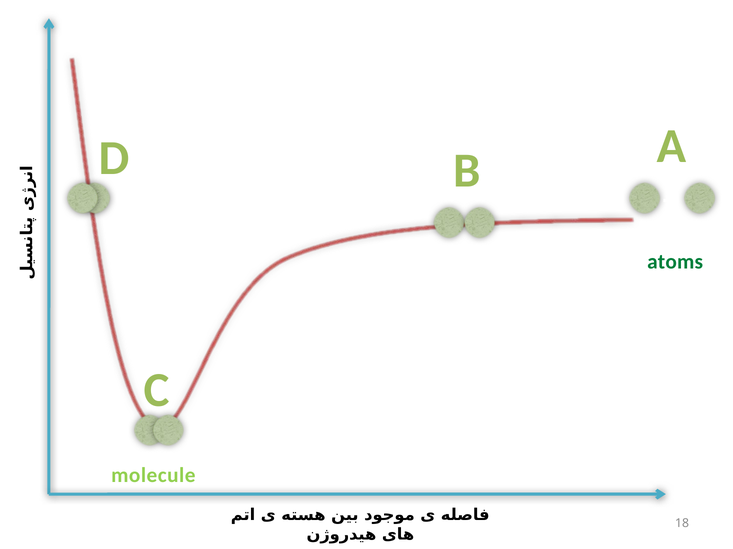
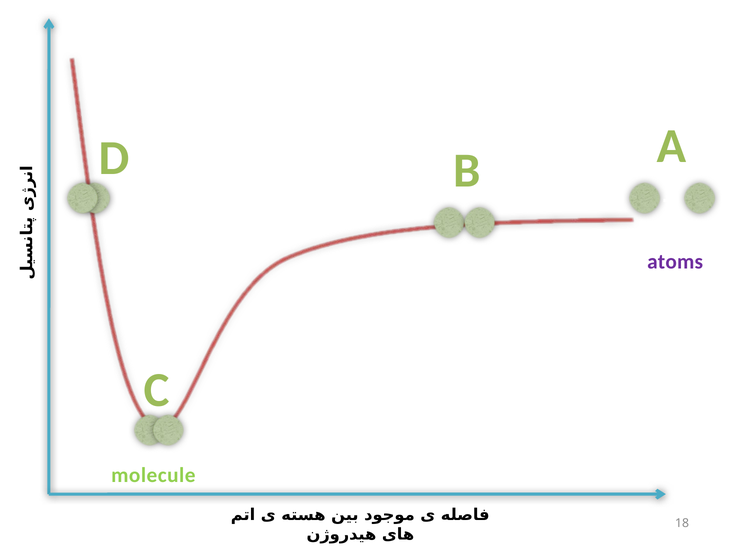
atoms colour: green -> purple
